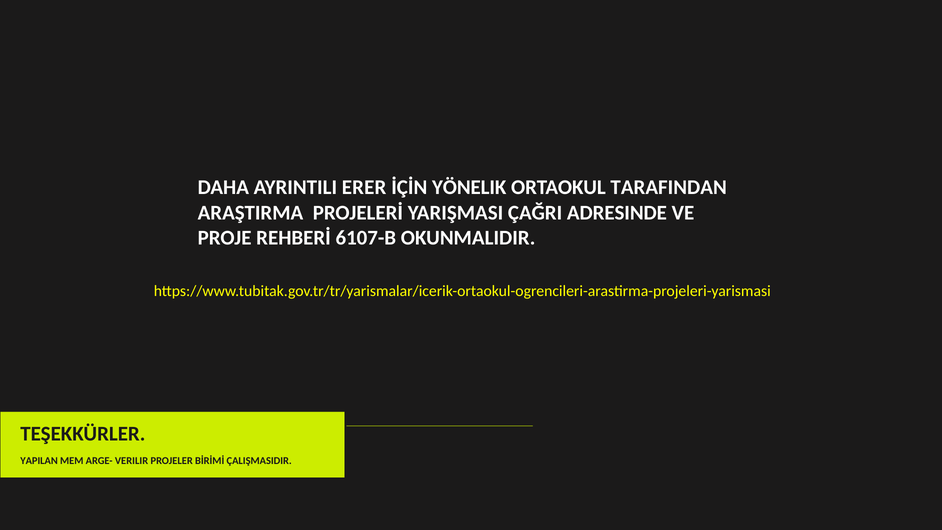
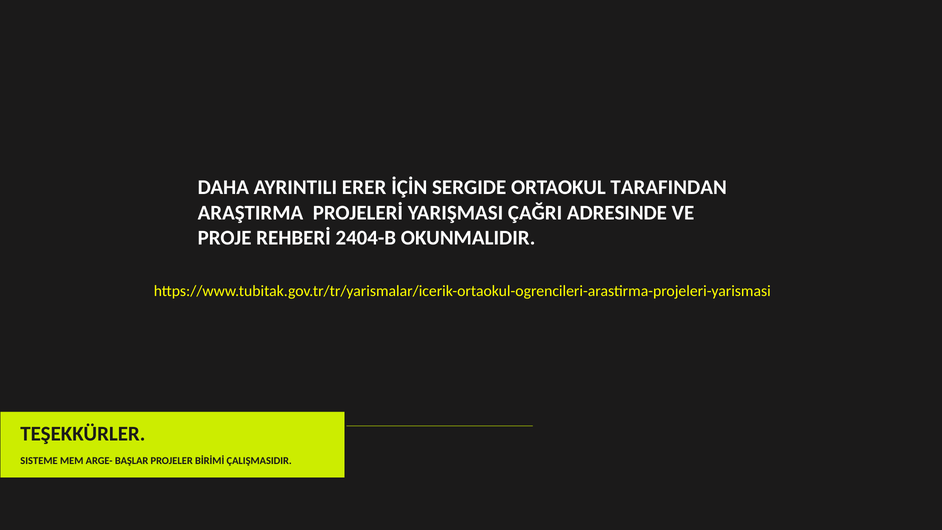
YÖNELIK: YÖNELIK -> SERGIDE
6107-B: 6107-B -> 2404-B
YAPILAN: YAPILAN -> SISTEME
VERILIR: VERILIR -> BAŞLAR
